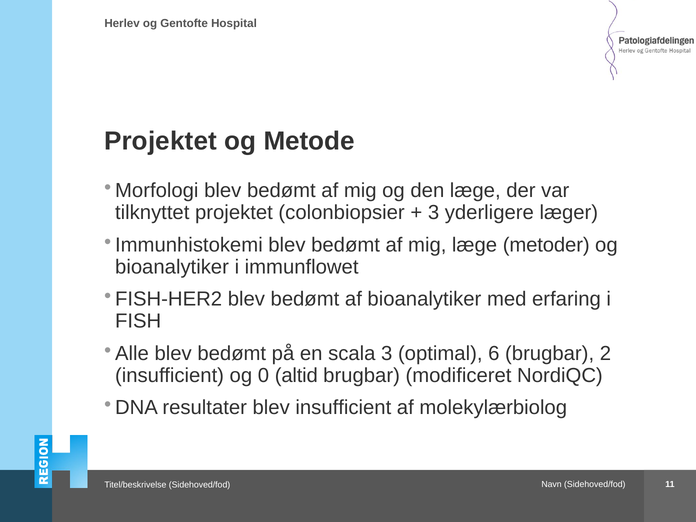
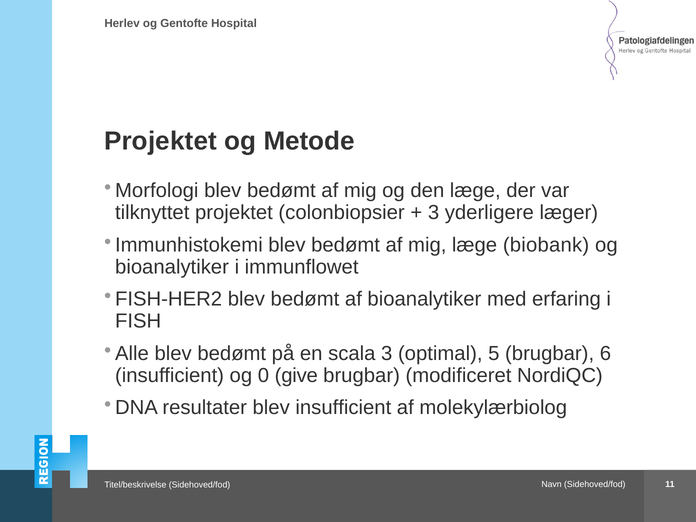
metoder: metoder -> biobank
6: 6 -> 5
2: 2 -> 6
altid: altid -> give
